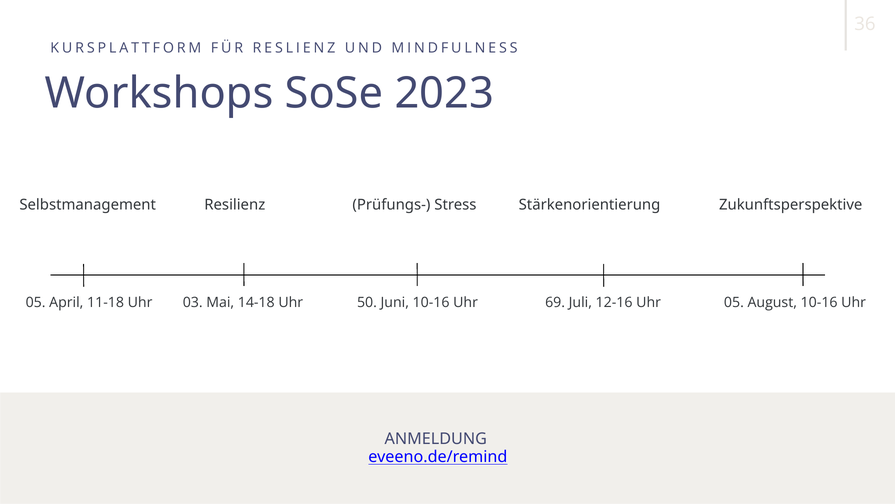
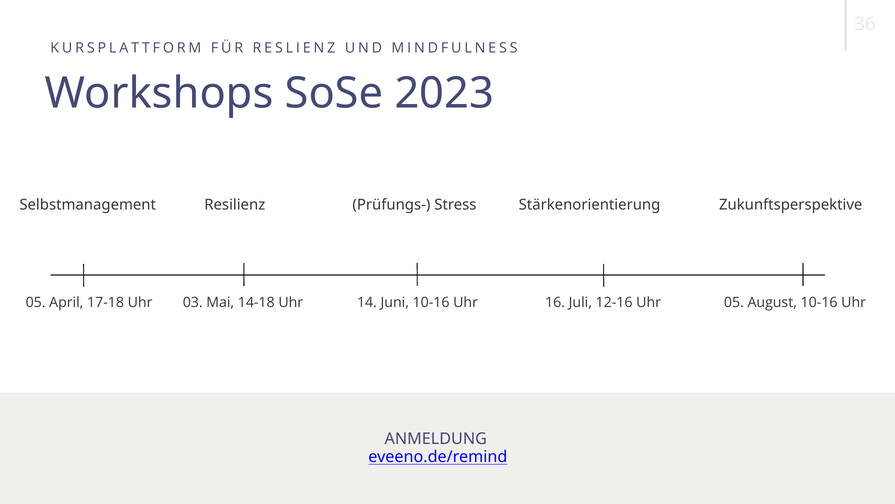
11-18: 11-18 -> 17-18
50: 50 -> 14
69: 69 -> 16
